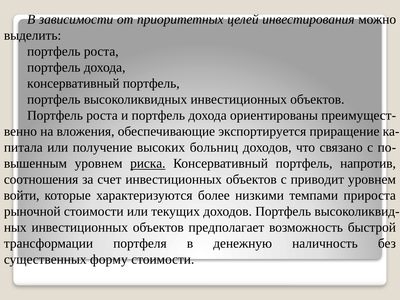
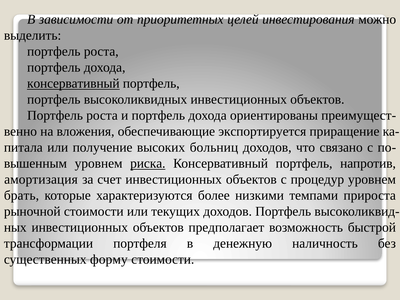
консервативный at (73, 84) underline: none -> present
соотношения: соотношения -> амортизация
приводит: приводит -> процедур
войти: войти -> брать
